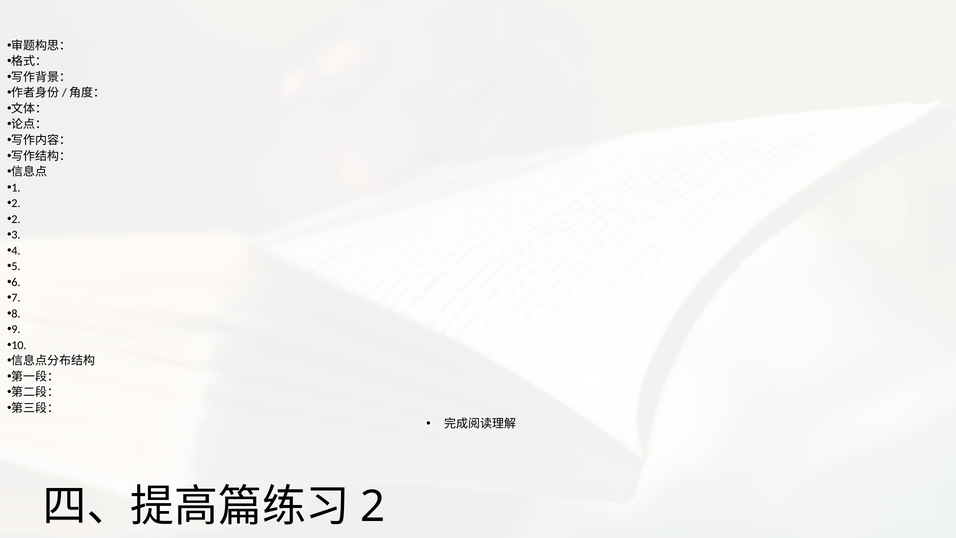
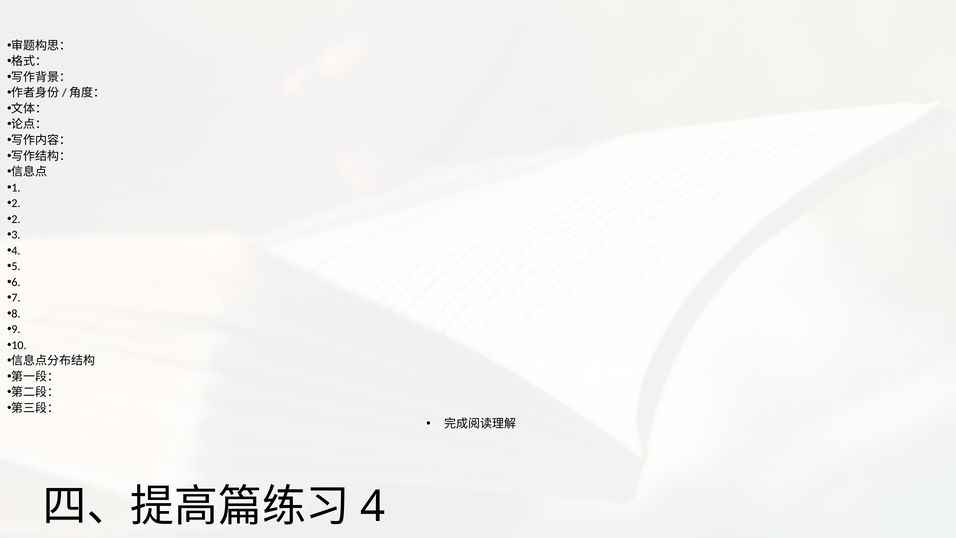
2: 2 -> 4
